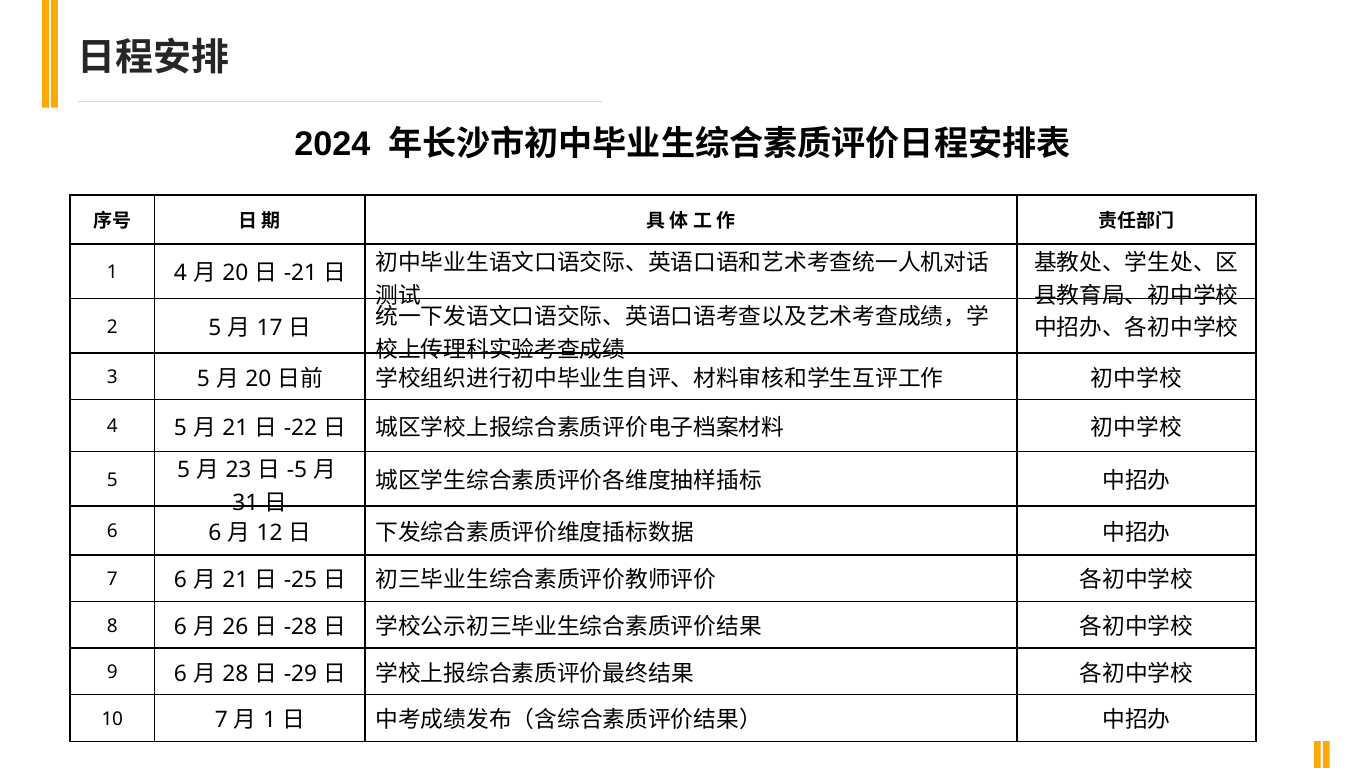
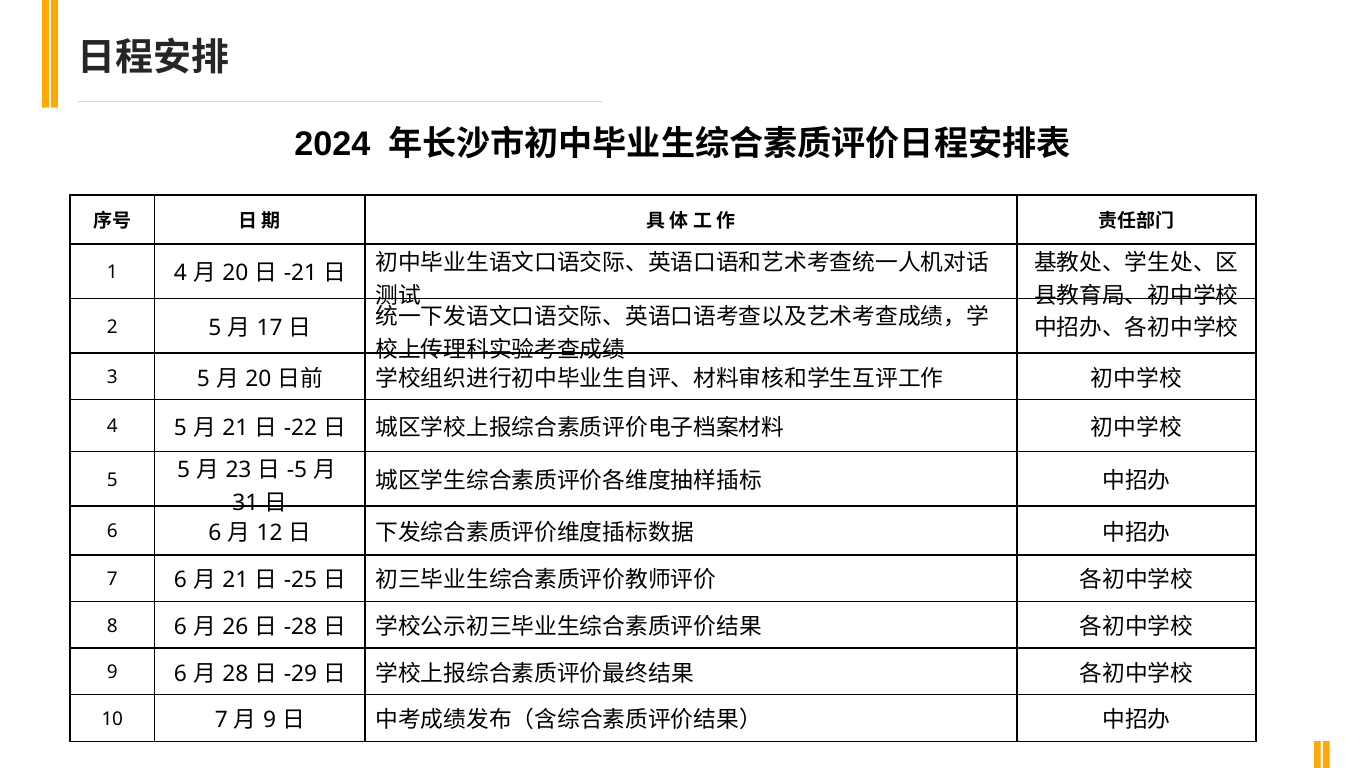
1 at (270, 720): 1 -> 9
